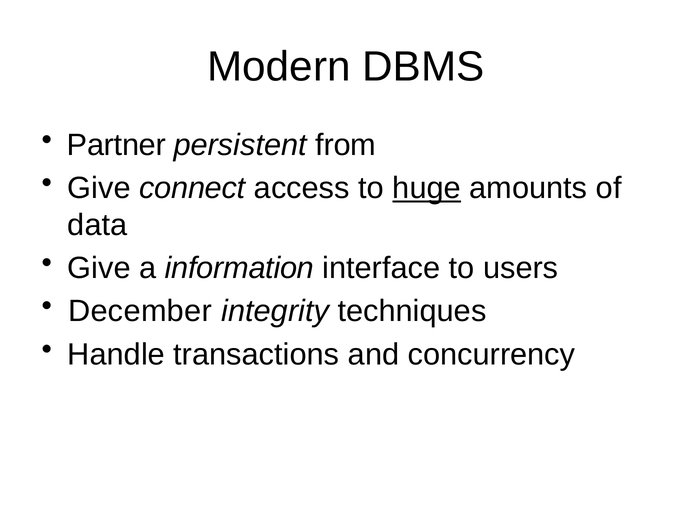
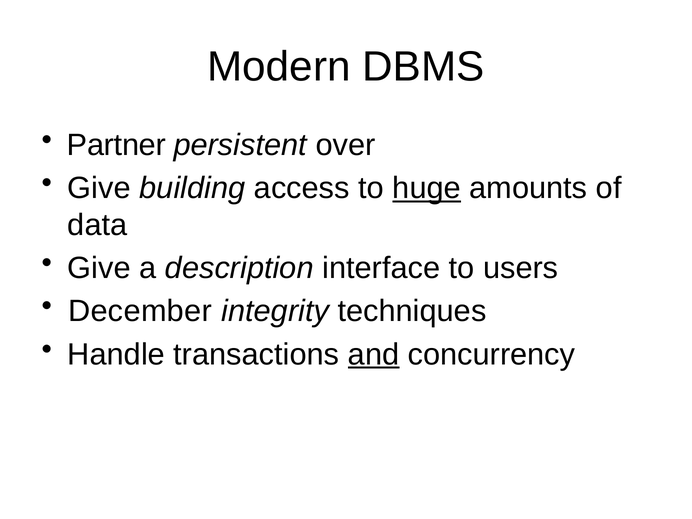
from: from -> over
connect: connect -> building
information: information -> description
and underline: none -> present
